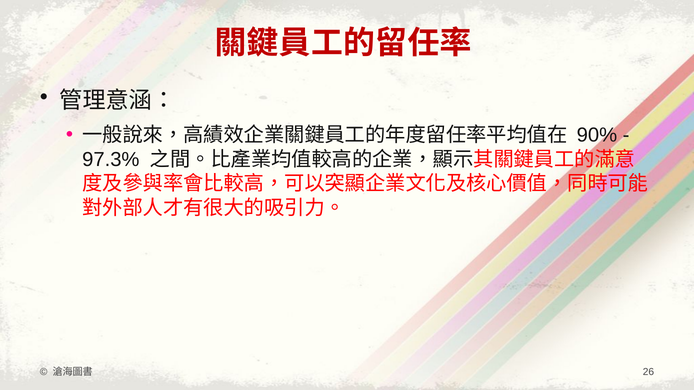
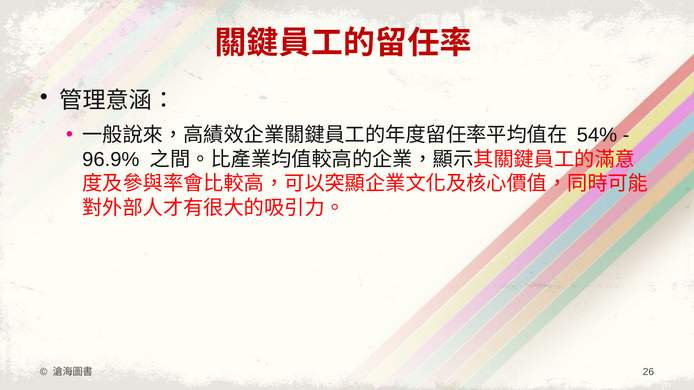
90%: 90% -> 54%
97.3%: 97.3% -> 96.9%
